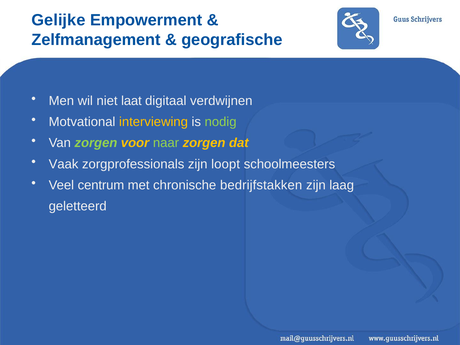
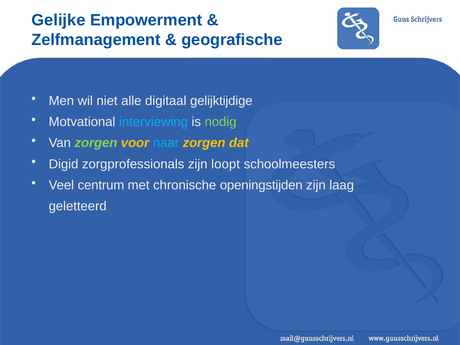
laat: laat -> alle
verdwijnen: verdwijnen -> gelijktijdige
interviewing colour: yellow -> light blue
naar colour: light green -> light blue
Vaak: Vaak -> Digid
bedrijfstakken: bedrijfstakken -> openingstijden
